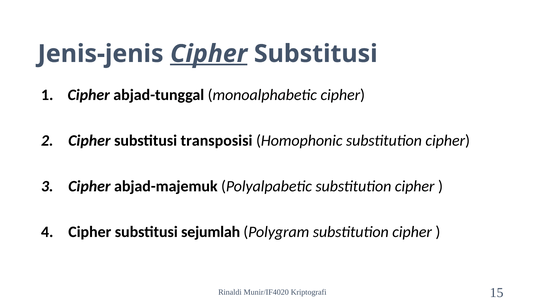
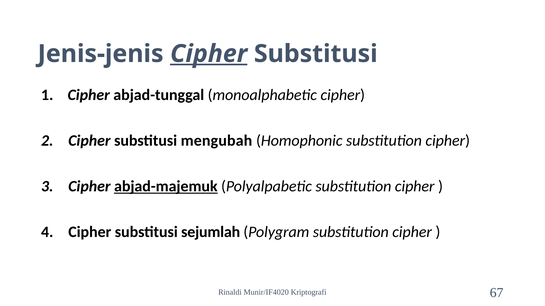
transposisi: transposisi -> mengubah
abjad-majemuk underline: none -> present
15: 15 -> 67
